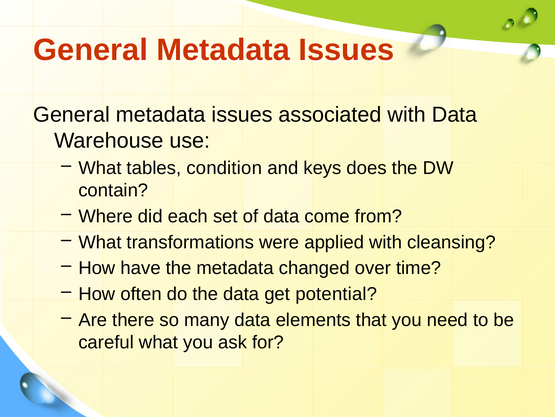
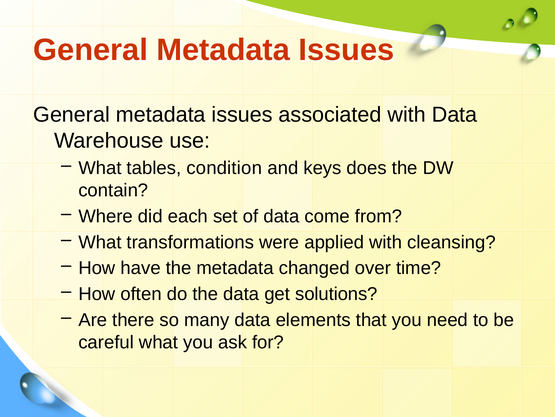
potential: potential -> solutions
